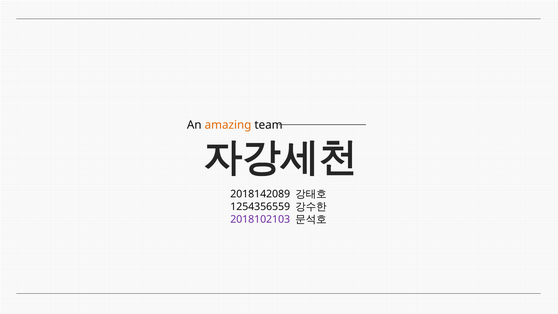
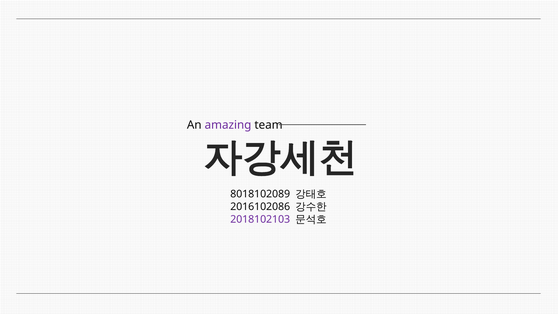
amazing colour: orange -> purple
2018142089: 2018142089 -> 8018102089
1254356559: 1254356559 -> 2016102086
